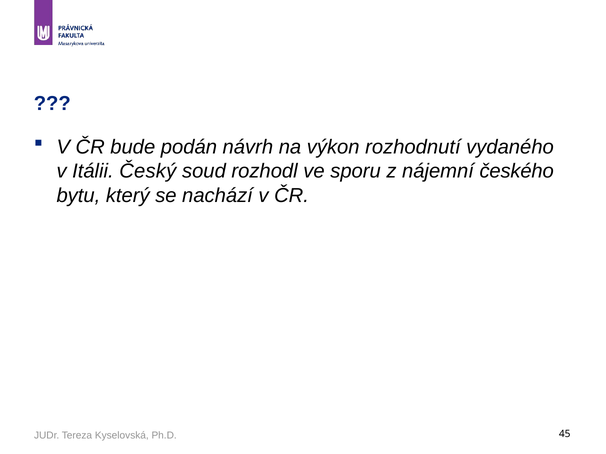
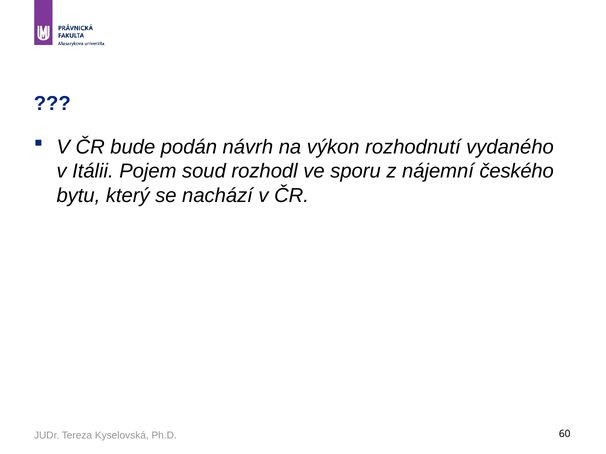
Český: Český -> Pojem
45: 45 -> 60
